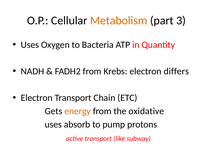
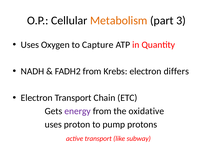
Bacteria: Bacteria -> Capture
energy colour: orange -> purple
absorb: absorb -> proton
